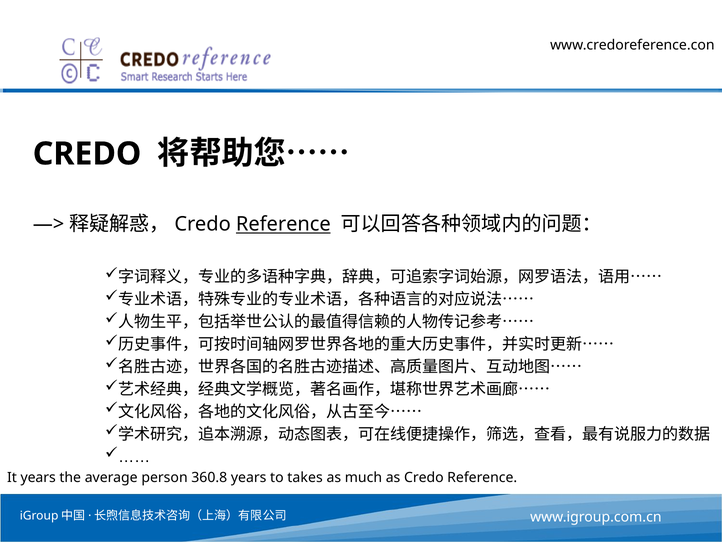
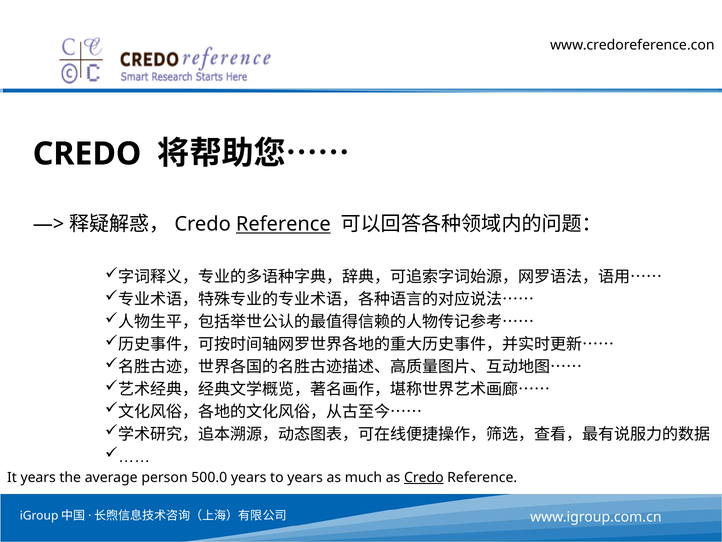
360.8: 360.8 -> 500.0
to takes: takes -> years
Credo at (424, 477) underline: none -> present
